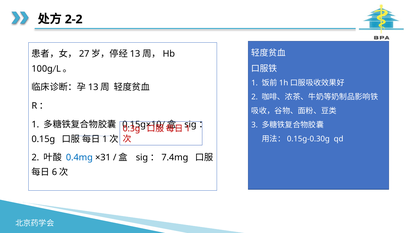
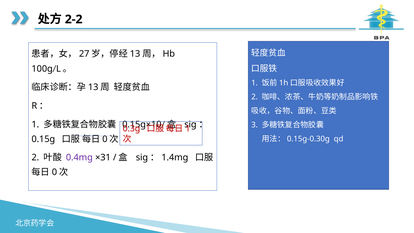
1 at (105, 139): 1 -> 0
0.4mg colour: blue -> purple
7.4mg: 7.4mg -> 1.4mg
6 at (54, 172): 6 -> 0
